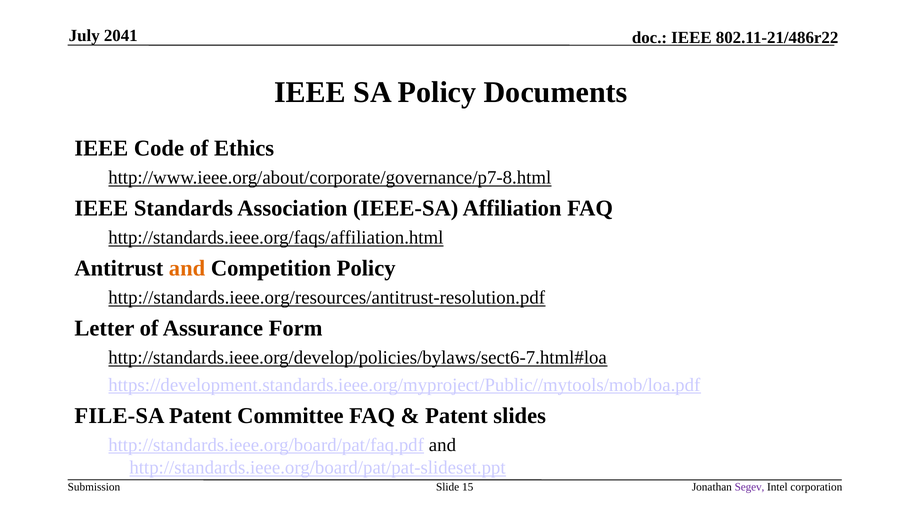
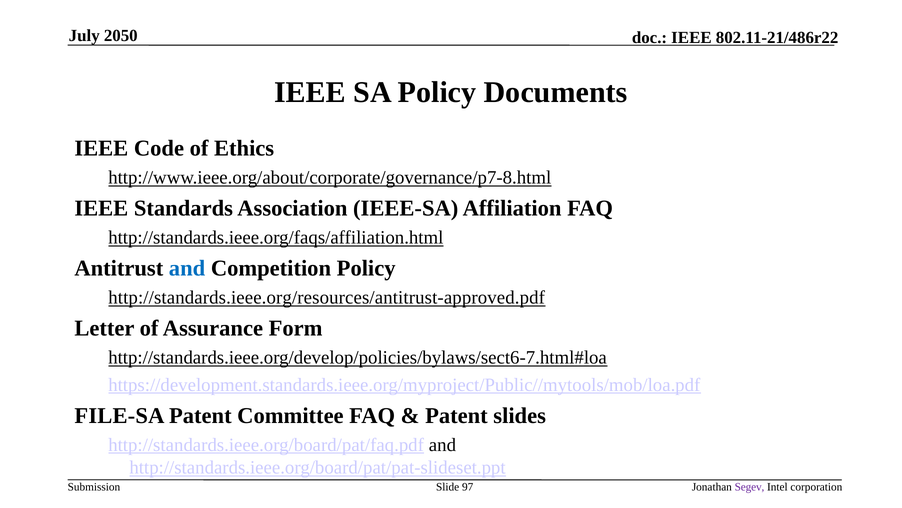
2041: 2041 -> 2050
and at (187, 268) colour: orange -> blue
http://standards.ieee.org/resources/antitrust-resolution.pdf: http://standards.ieee.org/resources/antitrust-resolution.pdf -> http://standards.ieee.org/resources/antitrust-approved.pdf
15: 15 -> 97
